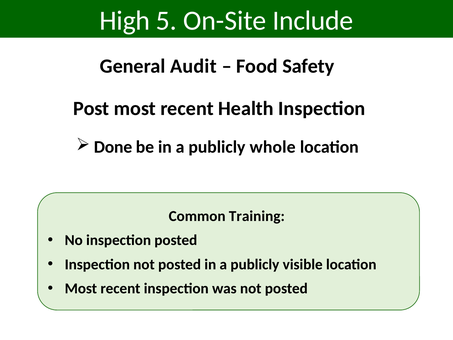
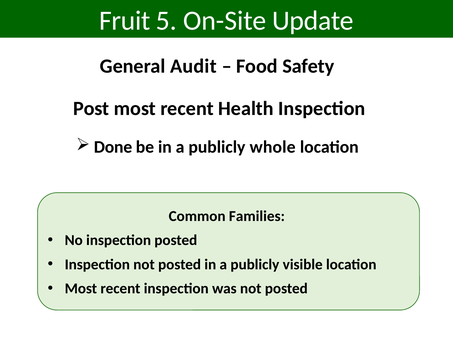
High: High -> Fruit
Include: Include -> Update
Training: Training -> Families
